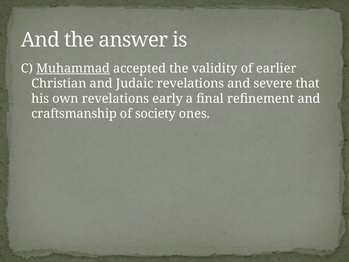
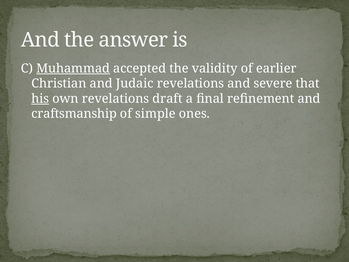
his underline: none -> present
early: early -> draft
society: society -> simple
